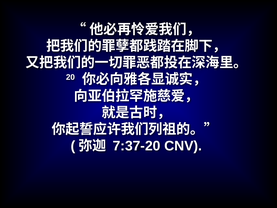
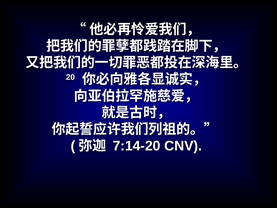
7:37-20: 7:37-20 -> 7:14-20
